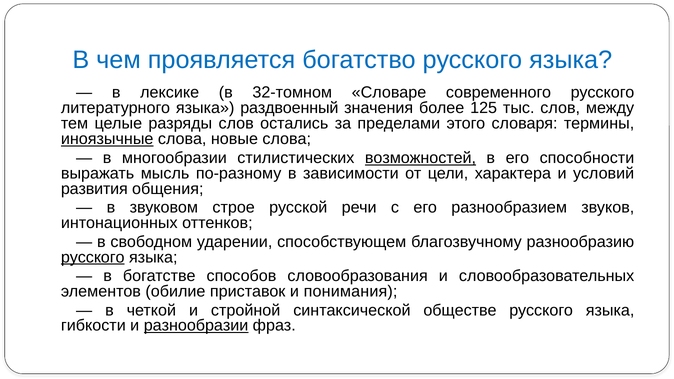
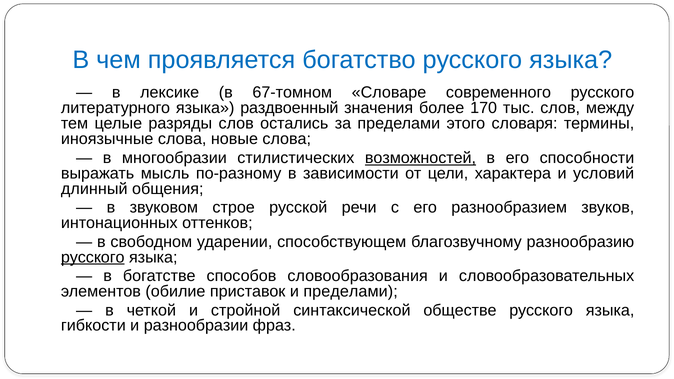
32-томном: 32-томном -> 67-томном
125: 125 -> 170
иноязычные underline: present -> none
развития: развития -> длинный
и понимания: понимания -> пределами
разнообразии underline: present -> none
